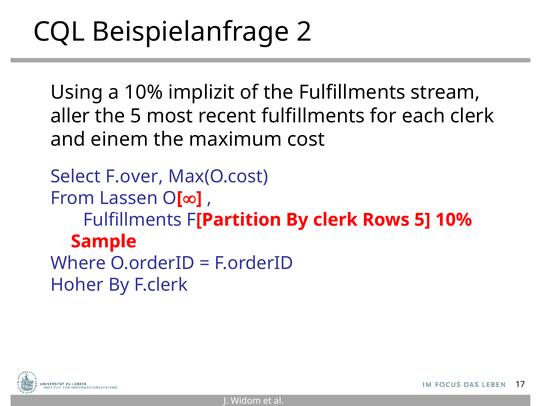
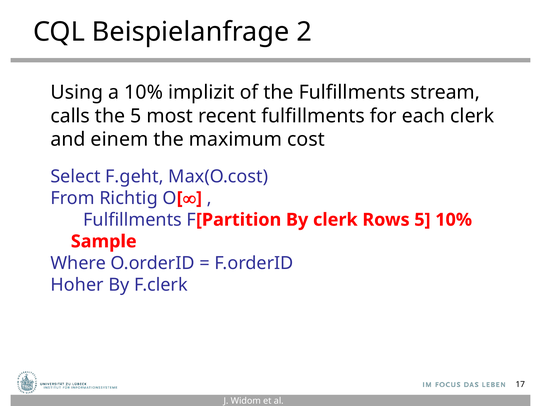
aller: aller -> calls
F.over: F.over -> F.geht
Lassen: Lassen -> Richtig
